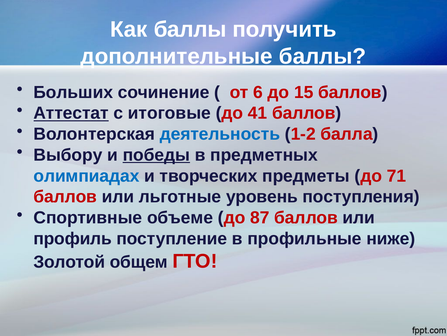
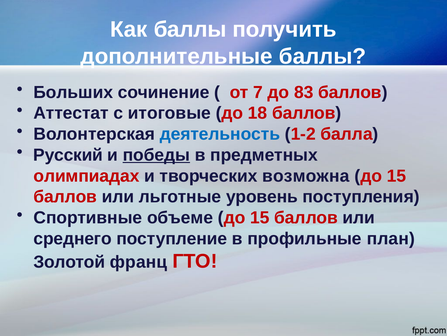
6: 6 -> 7
15: 15 -> 83
Аттестат underline: present -> none
41: 41 -> 18
Выбору: Выбору -> Русский
олимпиадах colour: blue -> red
предметы: предметы -> возможна
71 at (396, 176): 71 -> 15
87 at (260, 217): 87 -> 15
профиль: профиль -> среднего
ниже: ниже -> план
общем: общем -> франц
